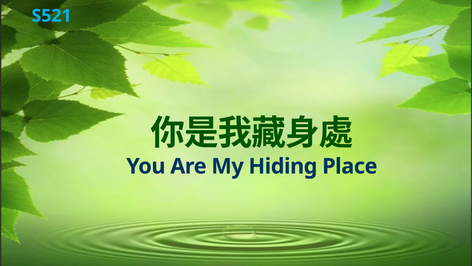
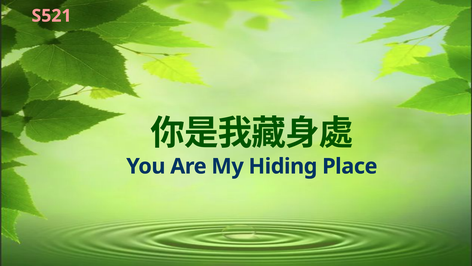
S521 colour: light blue -> pink
